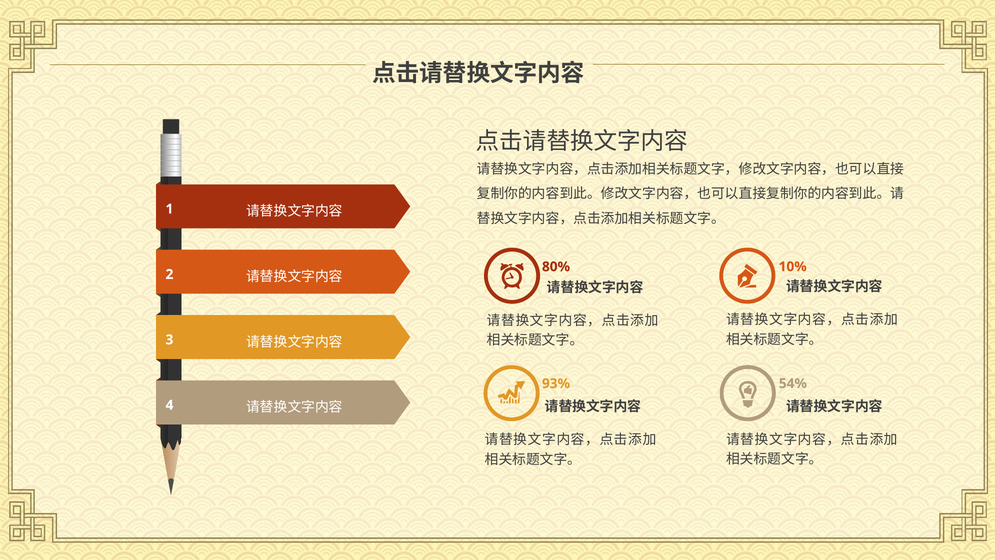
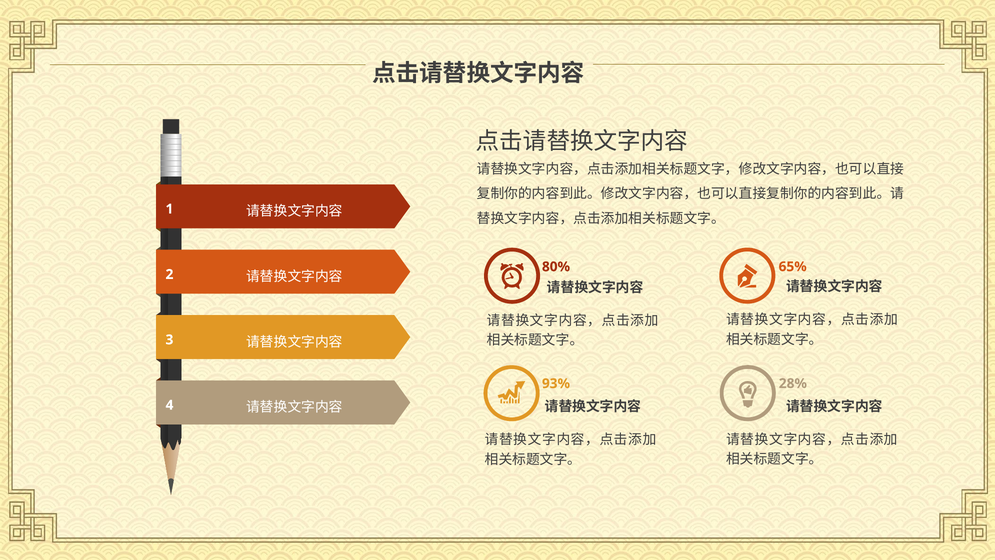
10%: 10% -> 65%
54%: 54% -> 28%
